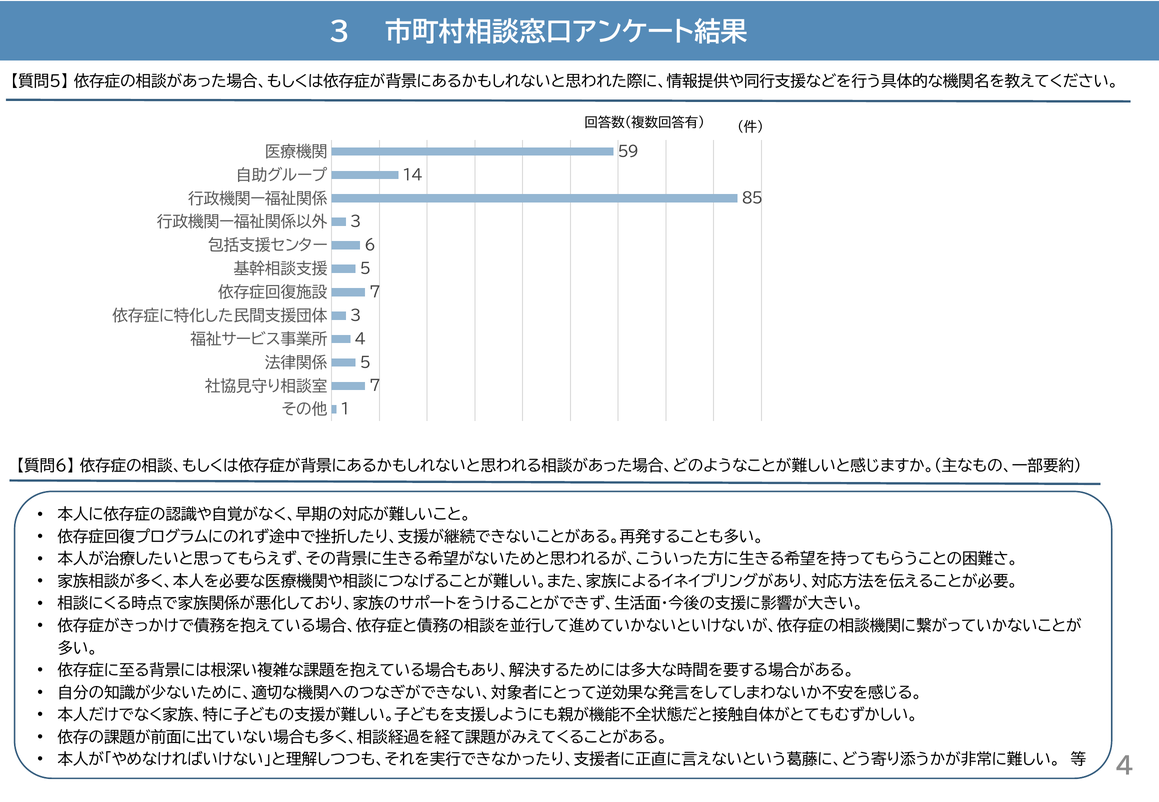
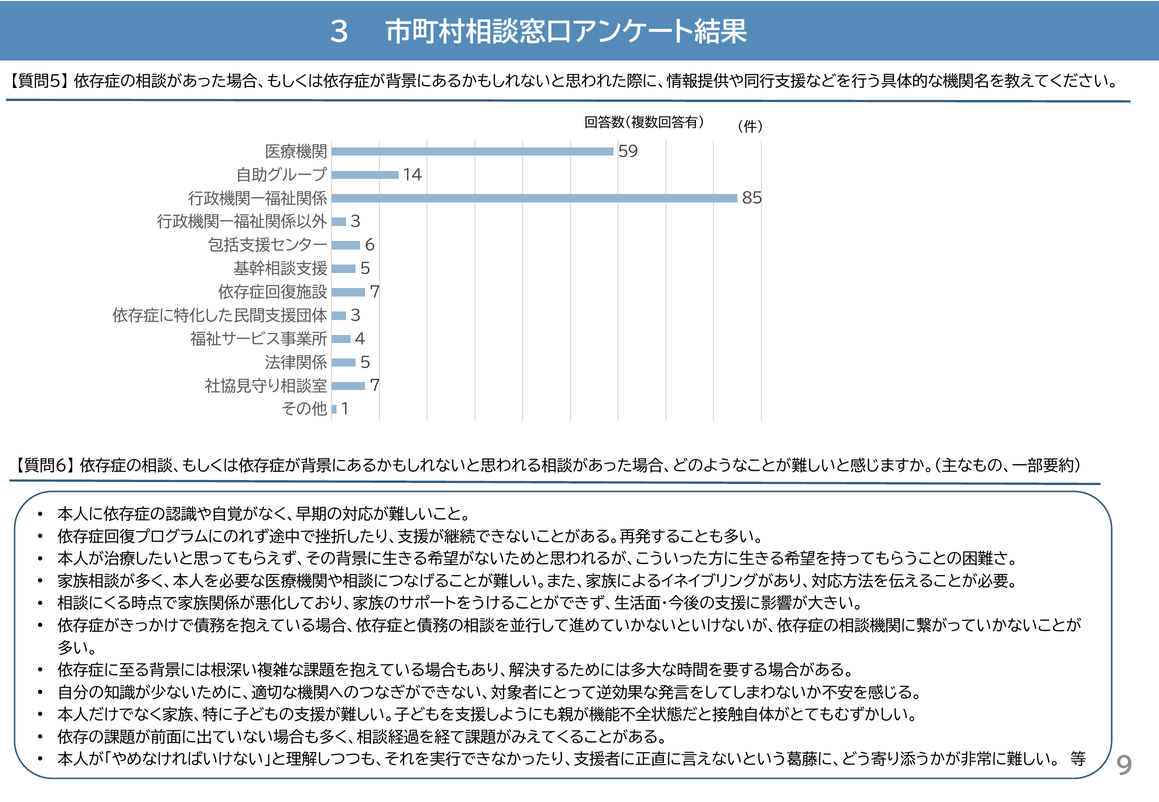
4 at (1125, 767): 4 -> 9
